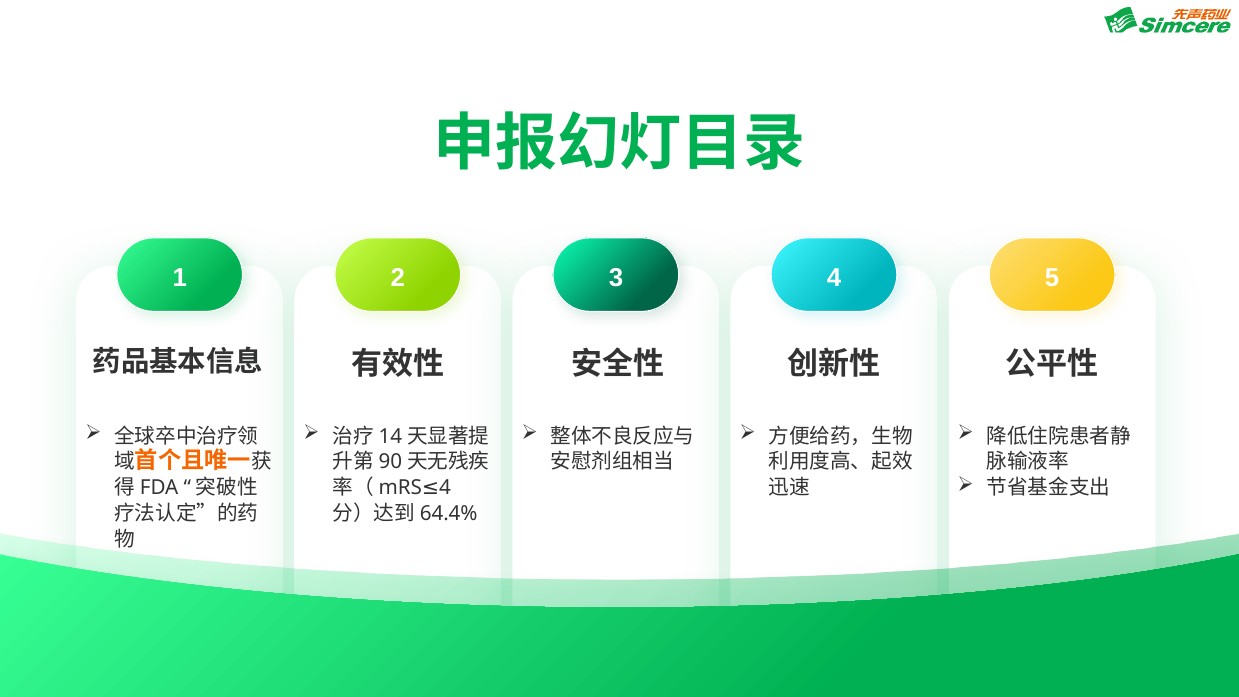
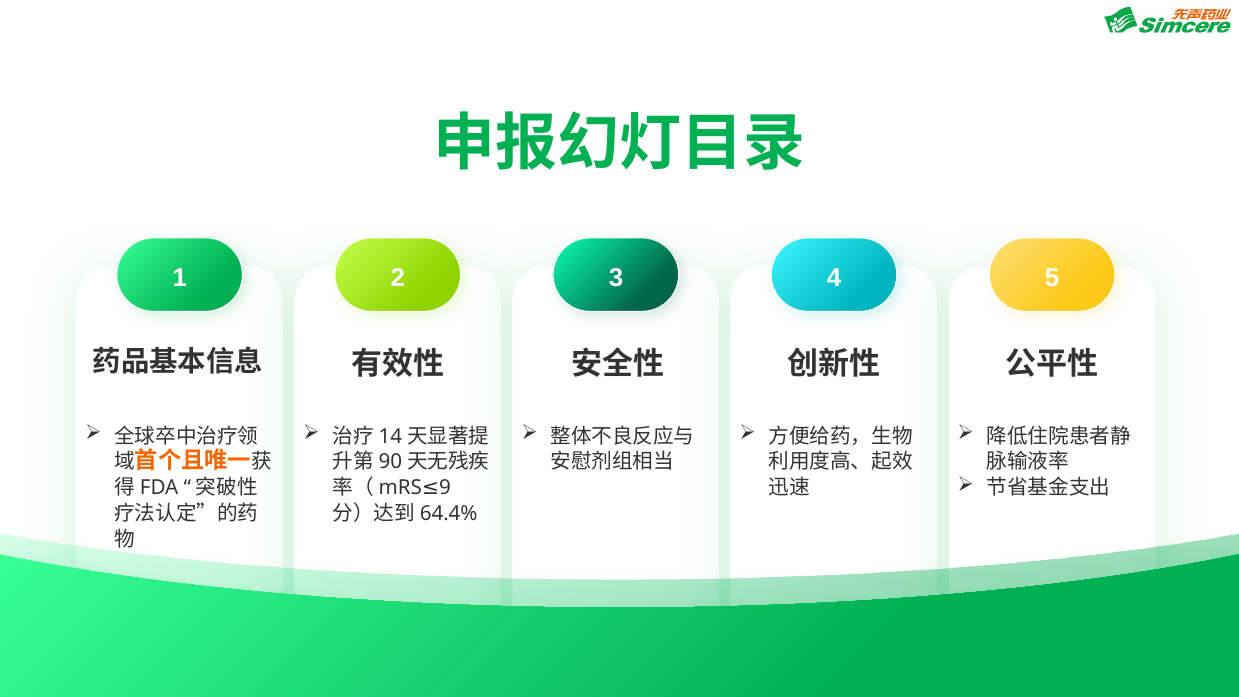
4 at (445, 488): 4 -> 9
